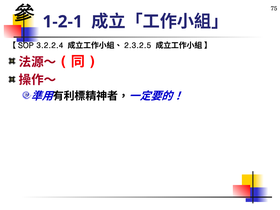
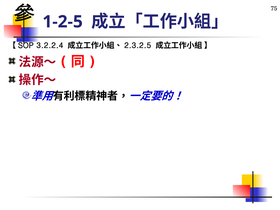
1-2-1: 1-2-1 -> 1-2-5
